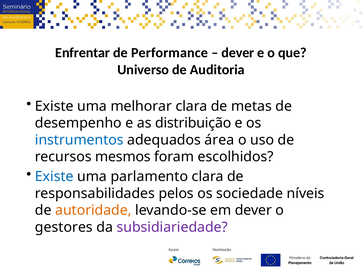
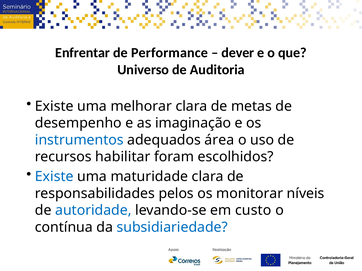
distribuição: distribuição -> imaginação
mesmos: mesmos -> habilitar
parlamento: parlamento -> maturidade
sociedade: sociedade -> monitorar
autoridade colour: orange -> blue
em dever: dever -> custo
gestores: gestores -> contínua
subsidiariedade colour: purple -> blue
